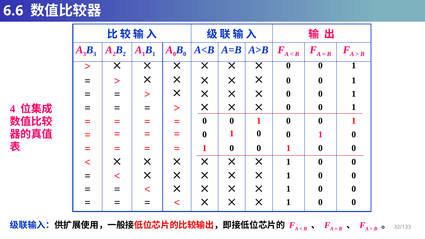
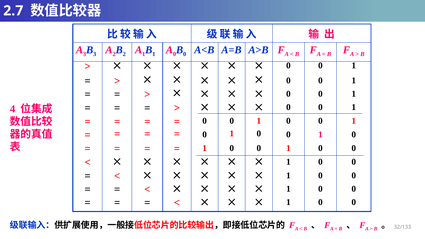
6.6: 6.6 -> 2.7
